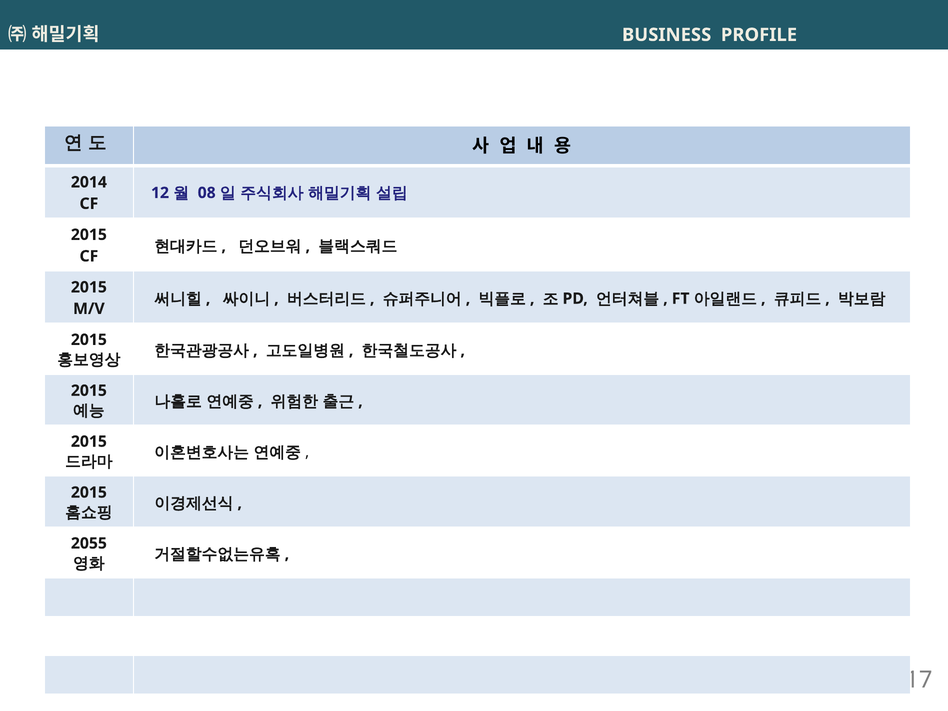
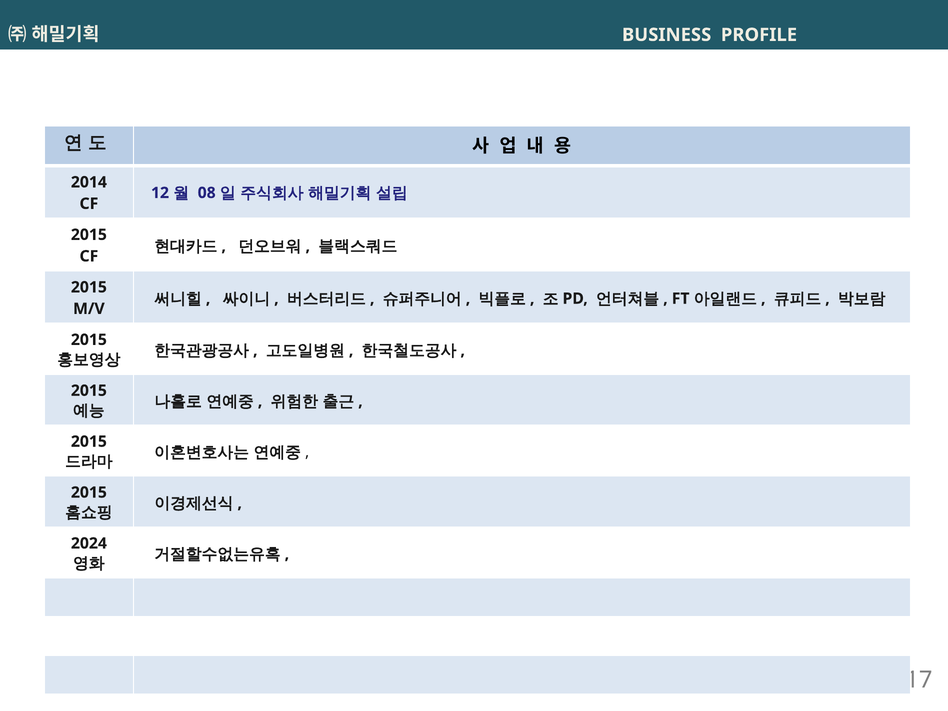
2055: 2055 -> 2024
